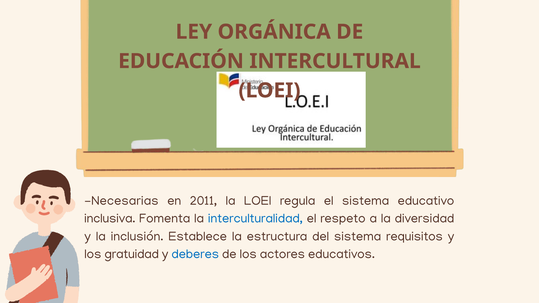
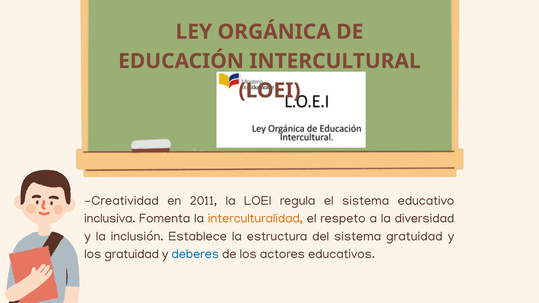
Necesarias: Necesarias -> Creatividad
interculturalidad colour: blue -> orange
sistema requisitos: requisitos -> gratuidad
